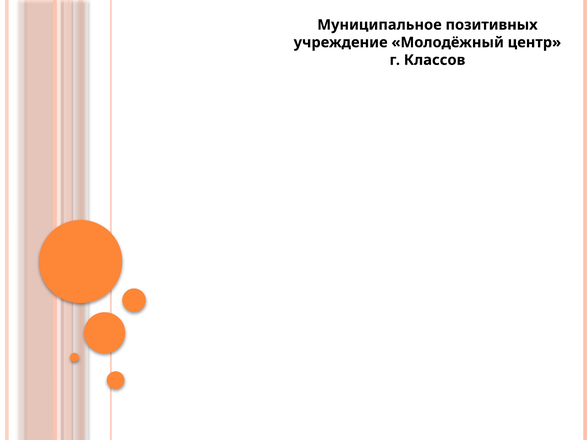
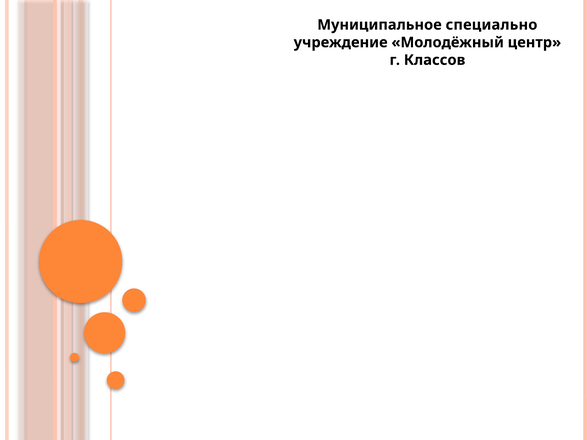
позитивных: позитивных -> специально
